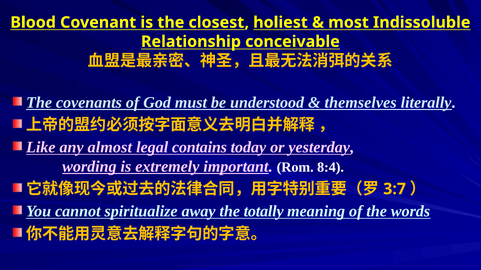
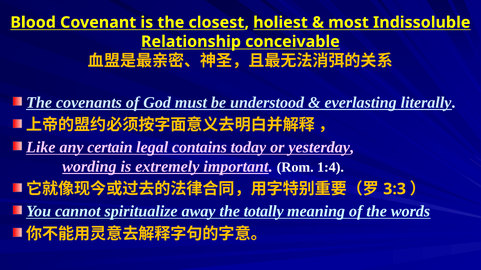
themselves: themselves -> everlasting
almost: almost -> certain
8:4: 8:4 -> 1:4
3:7: 3:7 -> 3:3
